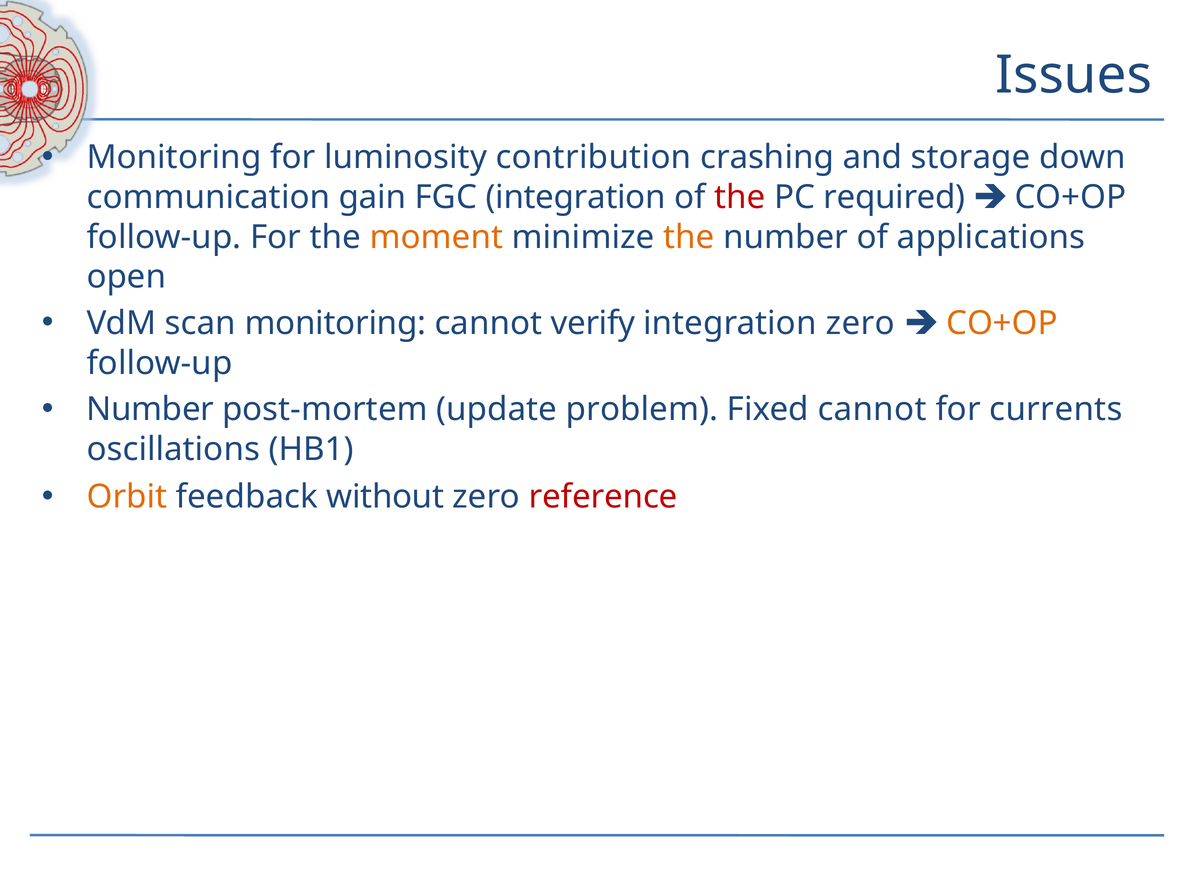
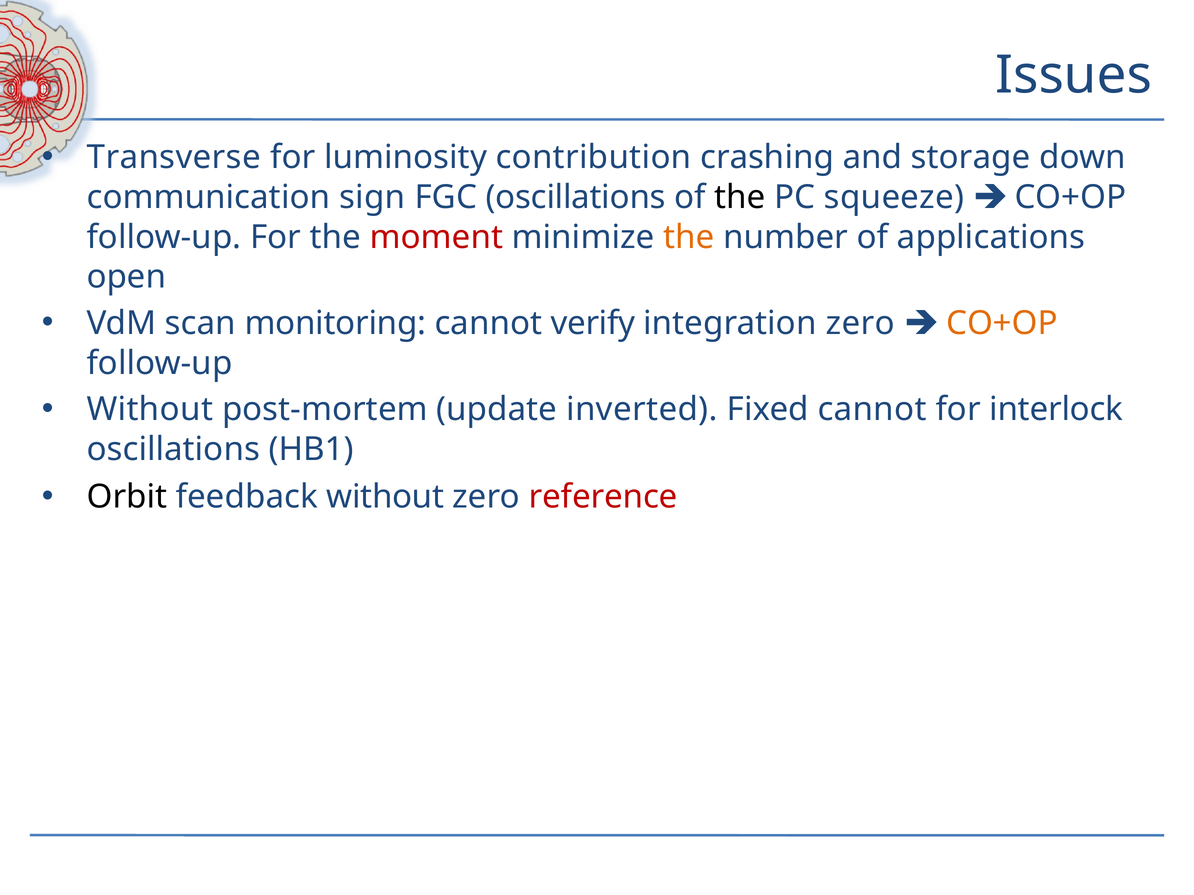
Monitoring at (174, 158): Monitoring -> Transverse
gain: gain -> sign
FGC integration: integration -> oscillations
the at (740, 197) colour: red -> black
required: required -> squeeze
moment colour: orange -> red
Number at (150, 410): Number -> Without
problem: problem -> inverted
currents: currents -> interlock
Orbit colour: orange -> black
